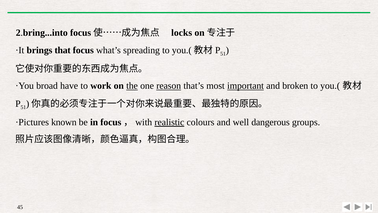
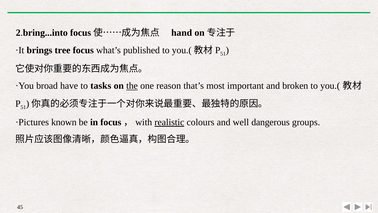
locks: locks -> hand
that: that -> tree
spreading: spreading -> published
work: work -> tasks
reason underline: present -> none
important underline: present -> none
